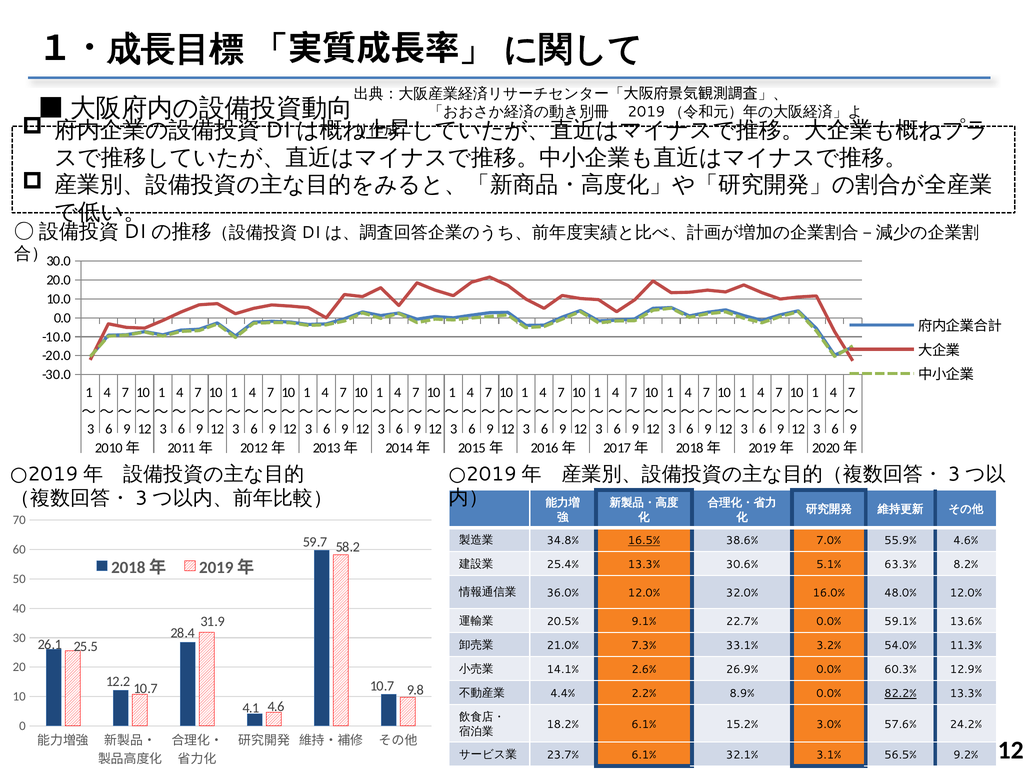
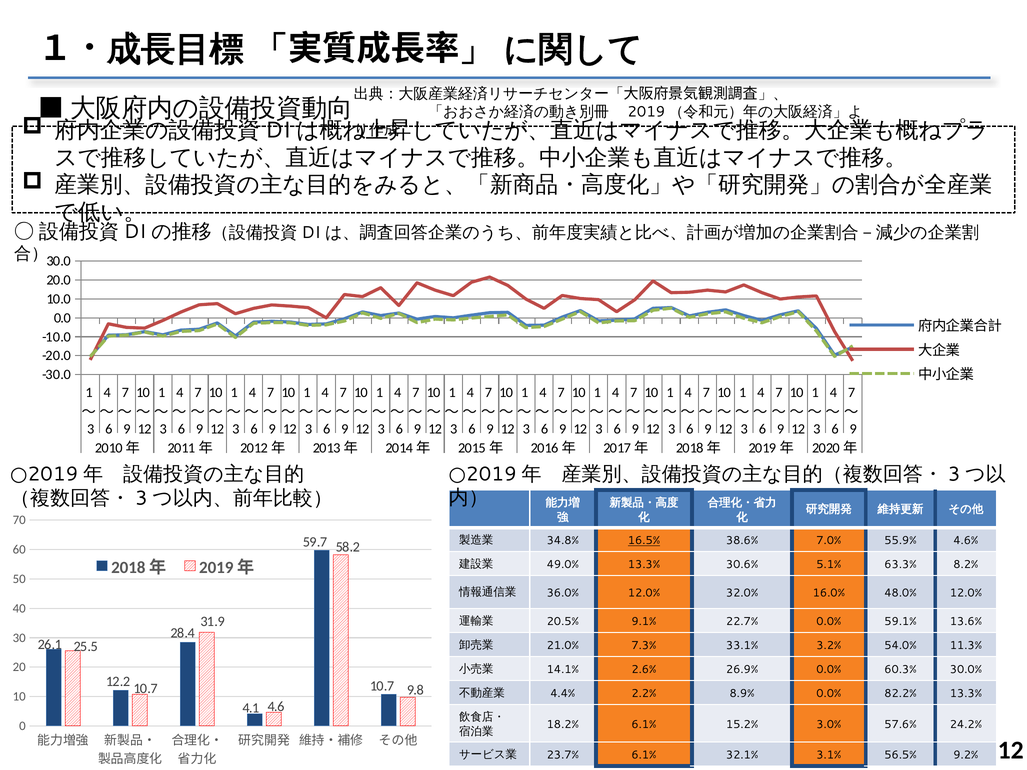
25.4%: 25.4% -> 49.0%
12.9%: 12.9% -> 30.0%
82.2% underline: present -> none
